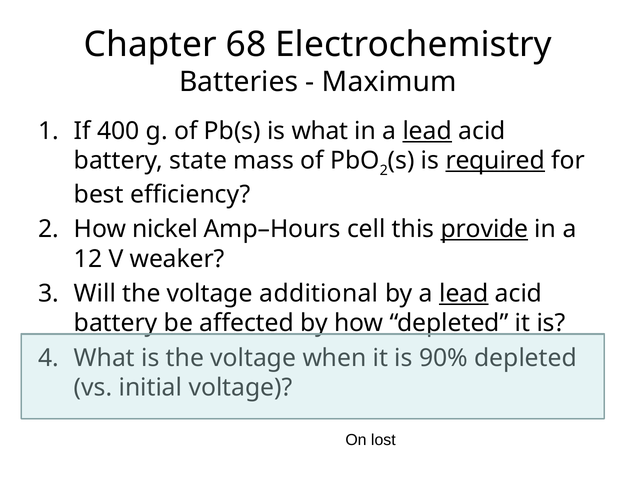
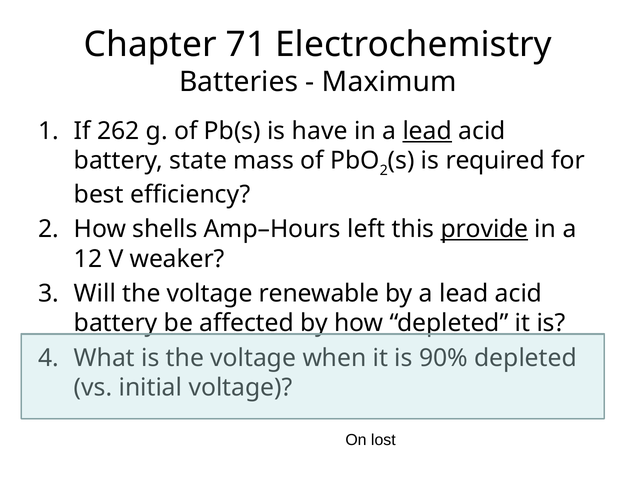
68: 68 -> 71
400: 400 -> 262
is what: what -> have
required underline: present -> none
nickel: nickel -> shells
cell: cell -> left
additional: additional -> renewable
lead at (464, 294) underline: present -> none
